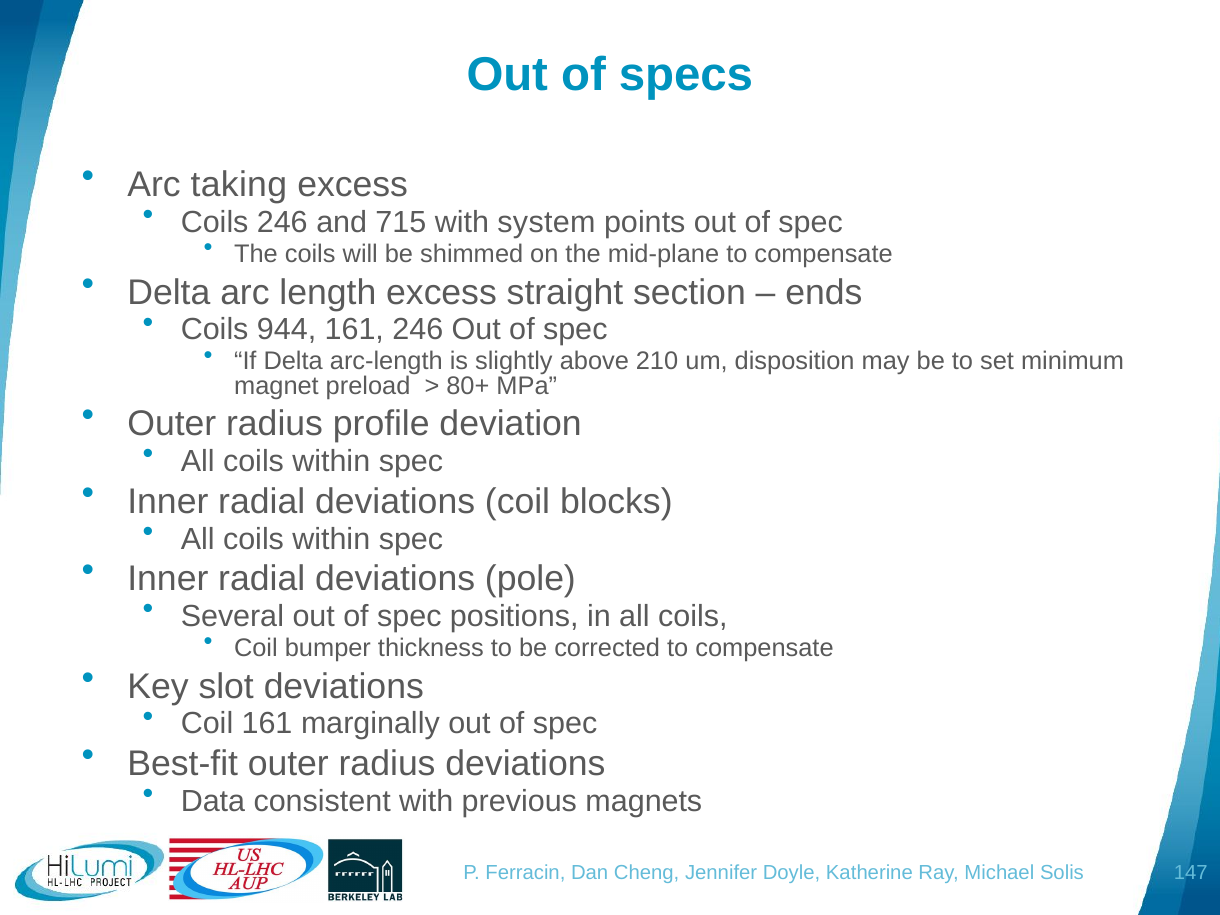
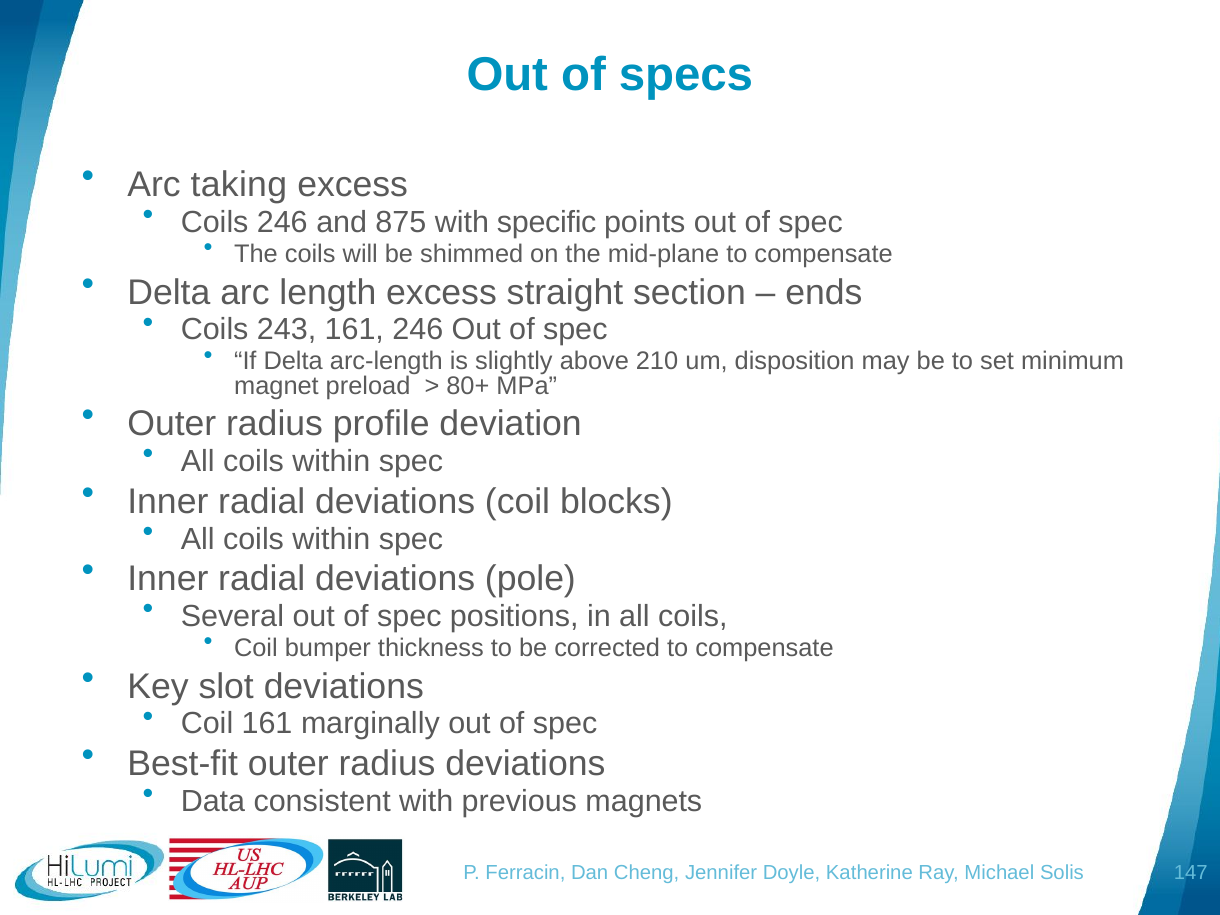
715: 715 -> 875
system: system -> specific
944: 944 -> 243
